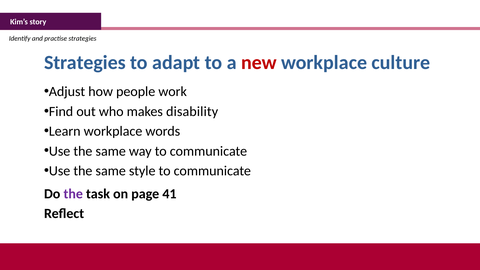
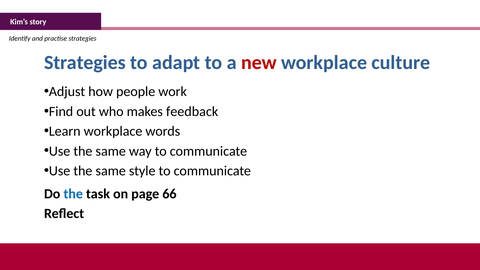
disability: disability -> feedback
the at (73, 194) colour: purple -> blue
41: 41 -> 66
